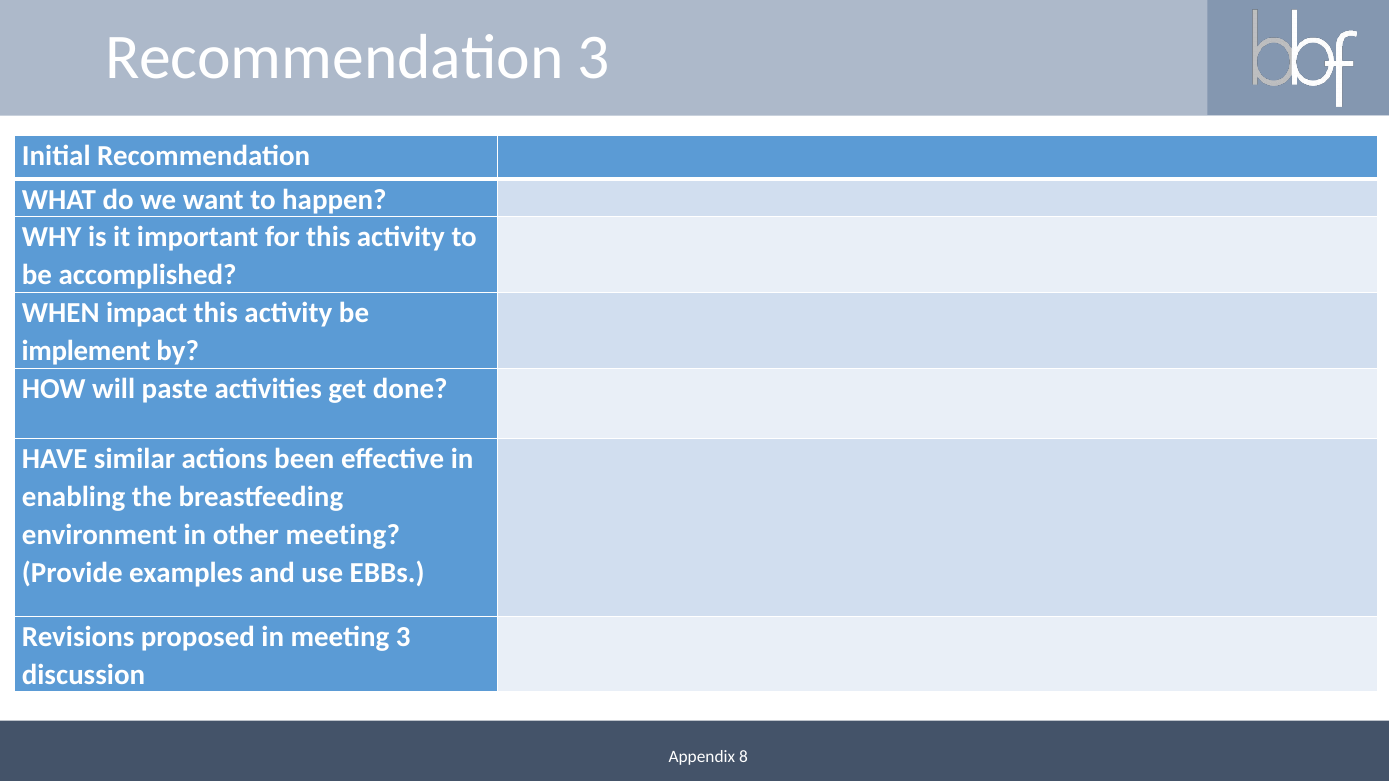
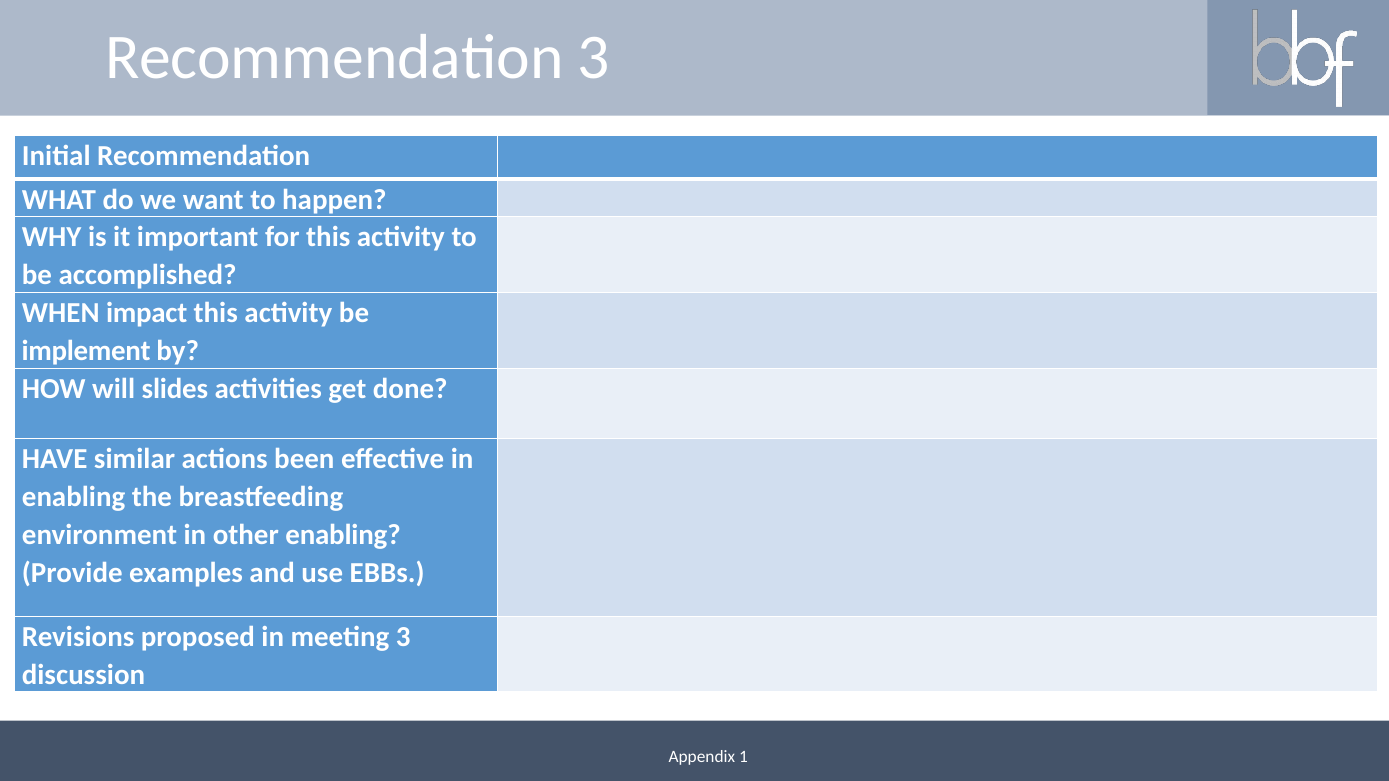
paste: paste -> slides
other meeting: meeting -> enabling
8: 8 -> 1
